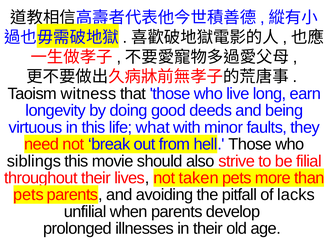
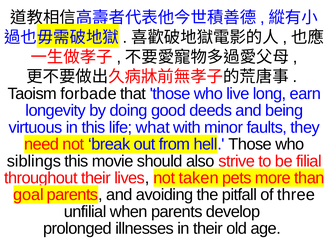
witness: witness -> forbade
pets at (28, 195): pets -> goal
lacks: lacks -> three
